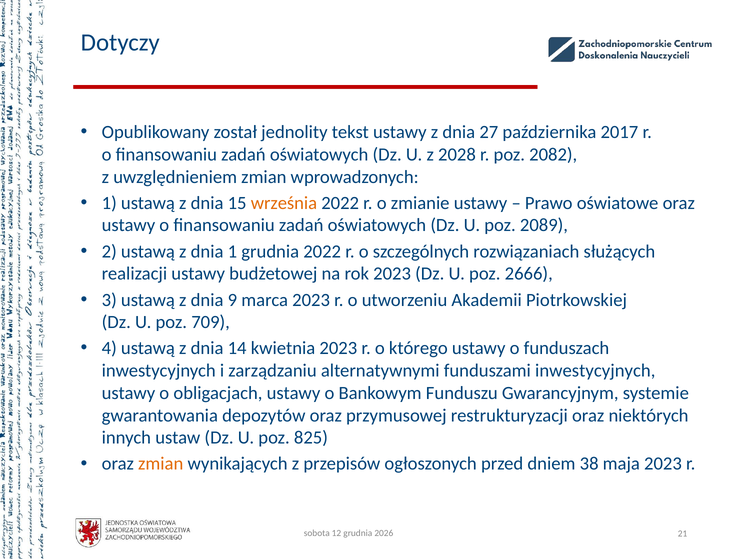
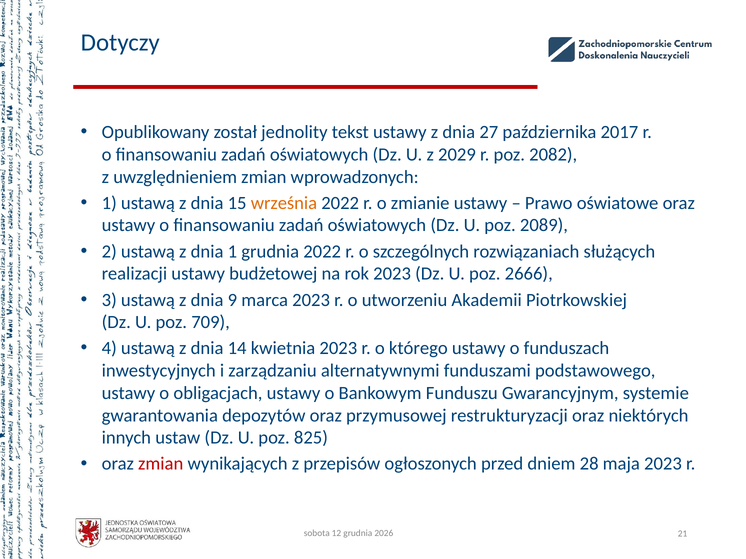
2028: 2028 -> 2029
funduszami inwestycyjnych: inwestycyjnych -> podstawowego
zmian at (161, 464) colour: orange -> red
38: 38 -> 28
